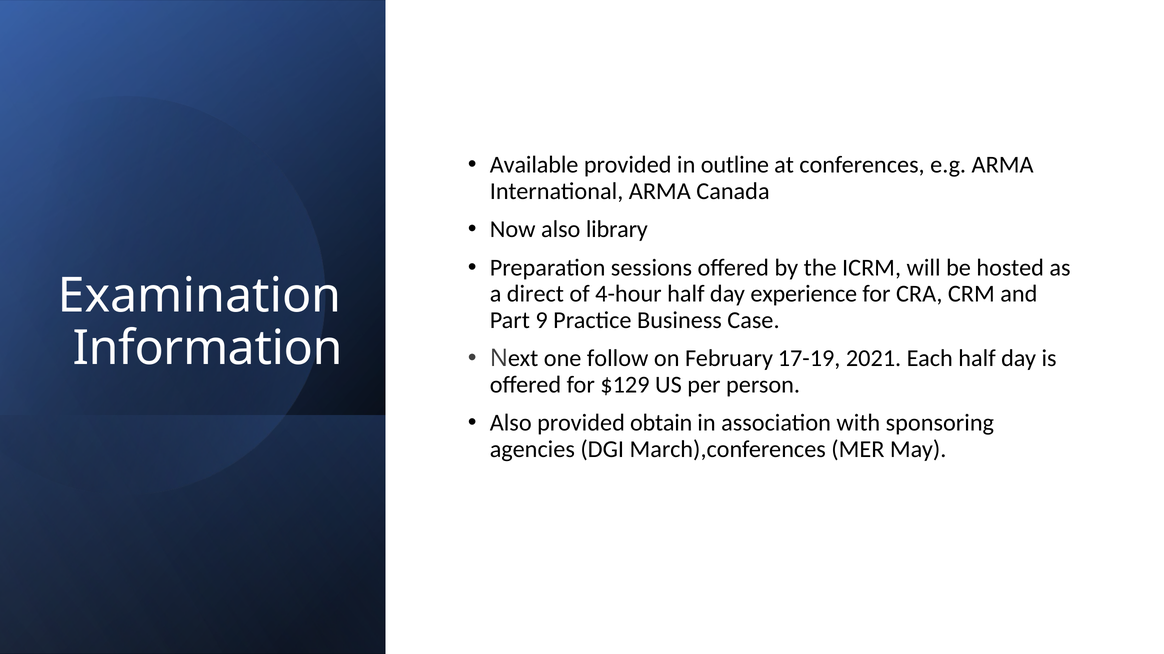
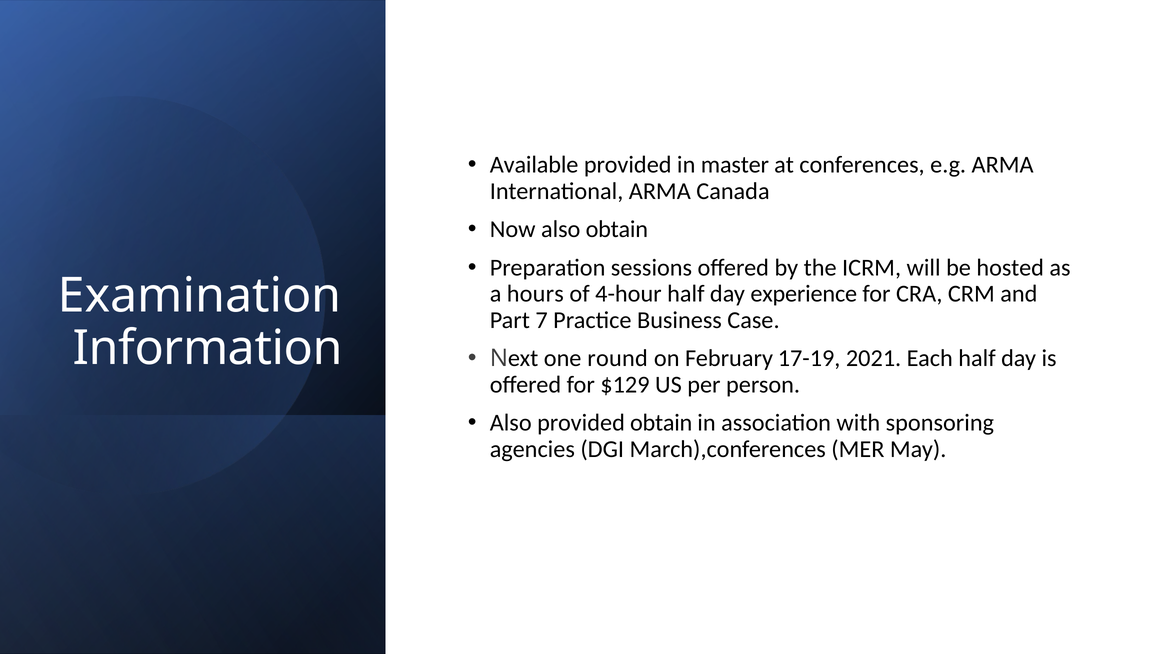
outline: outline -> master
also library: library -> obtain
direct: direct -> hours
9: 9 -> 7
follow: follow -> round
